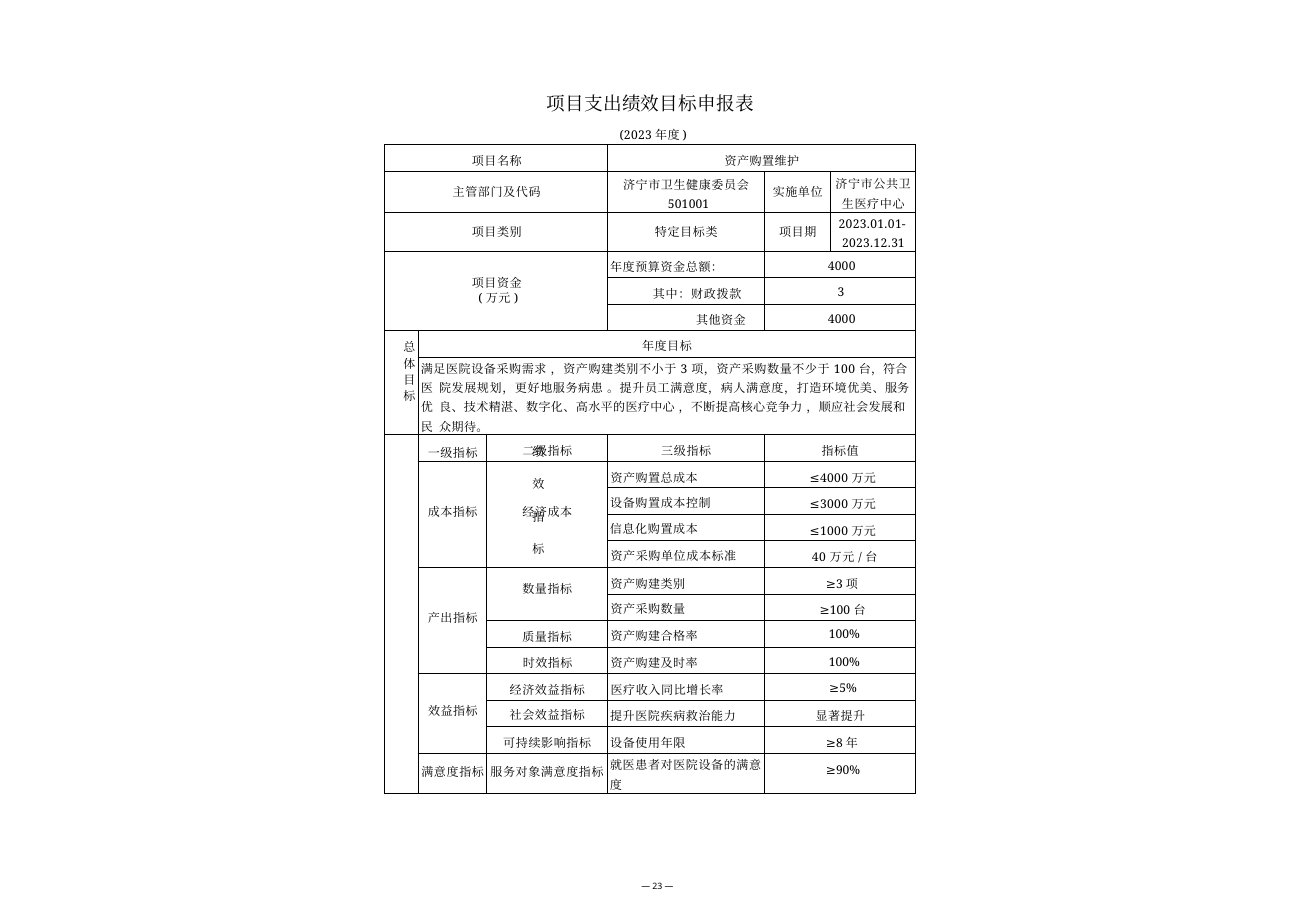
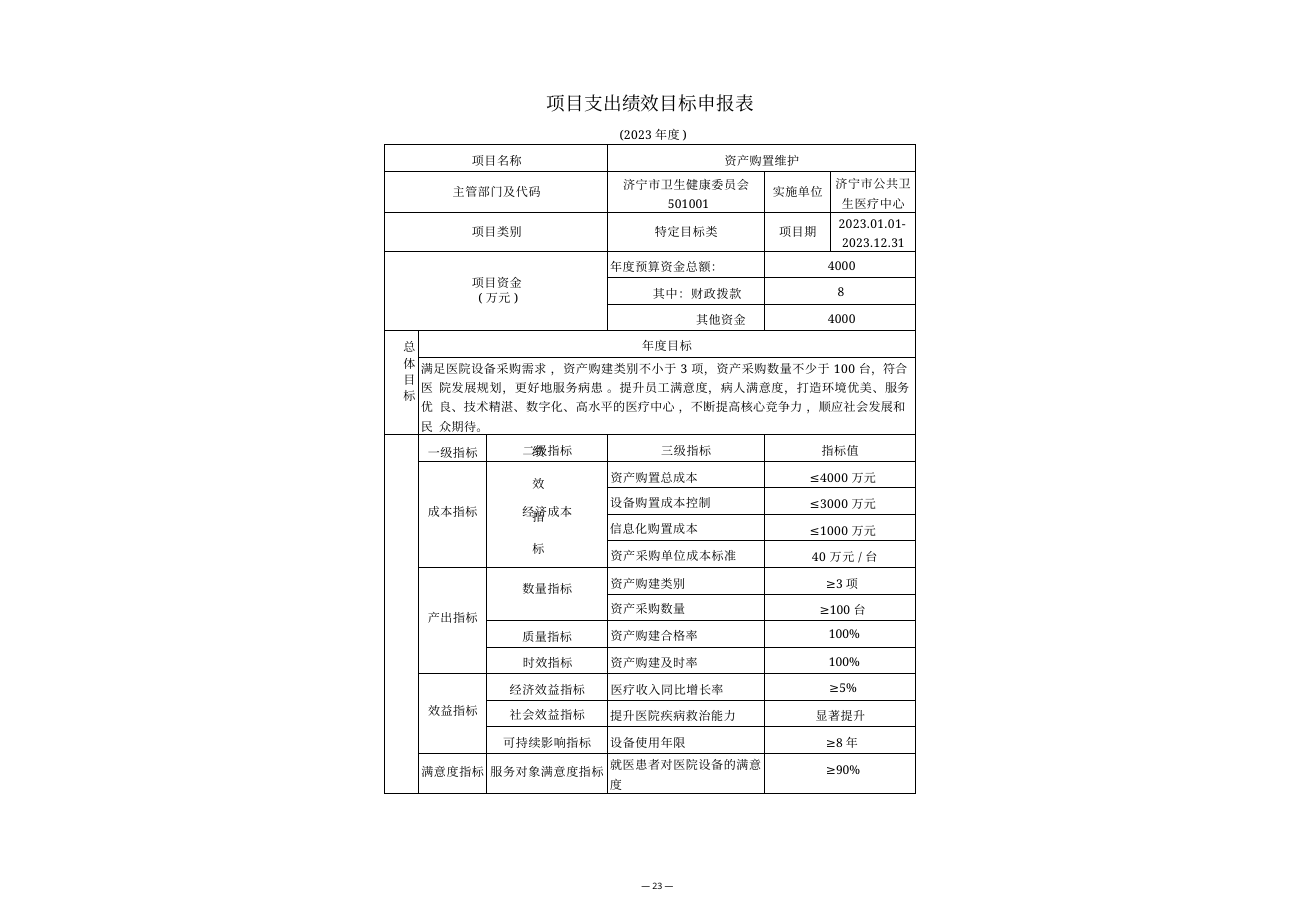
3 at (841, 293): 3 -> 8
